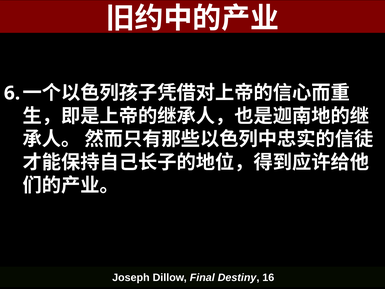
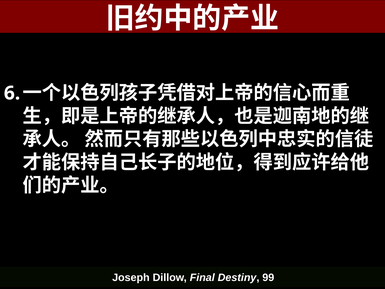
16: 16 -> 99
